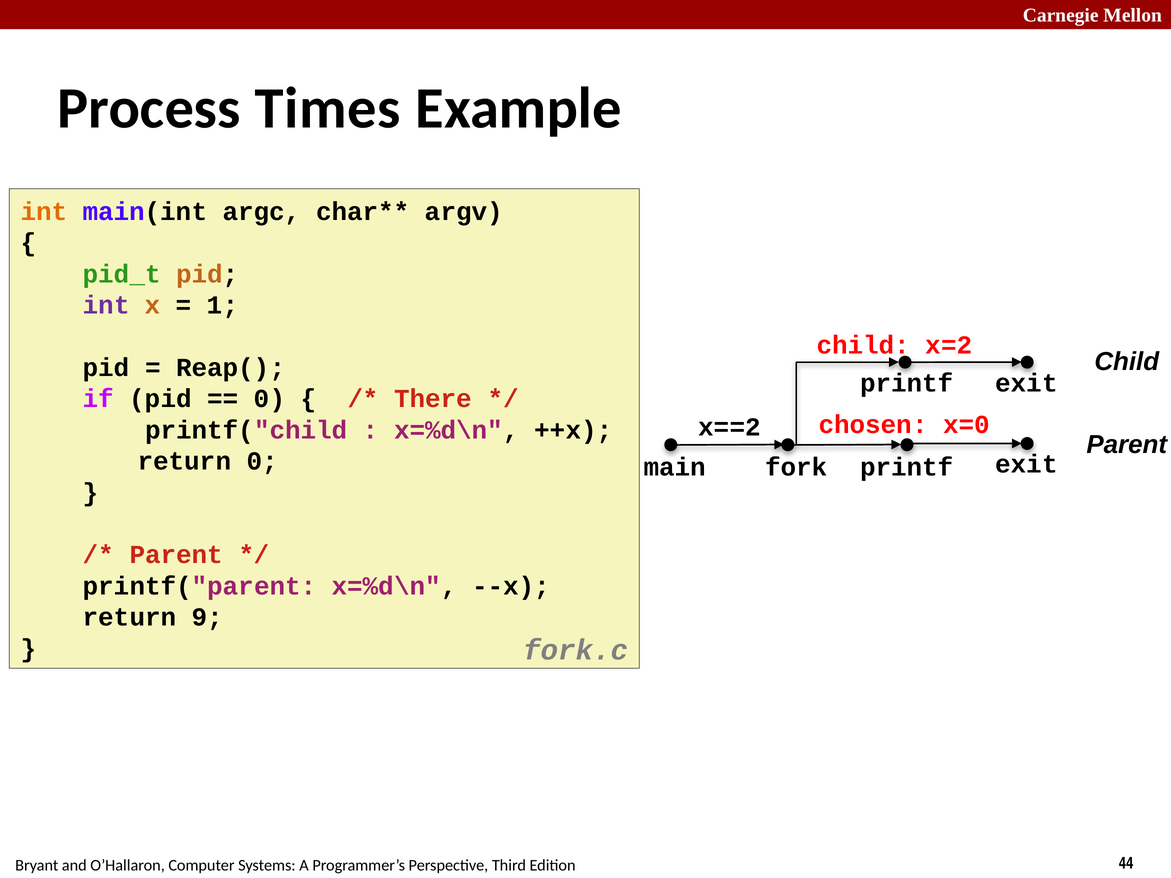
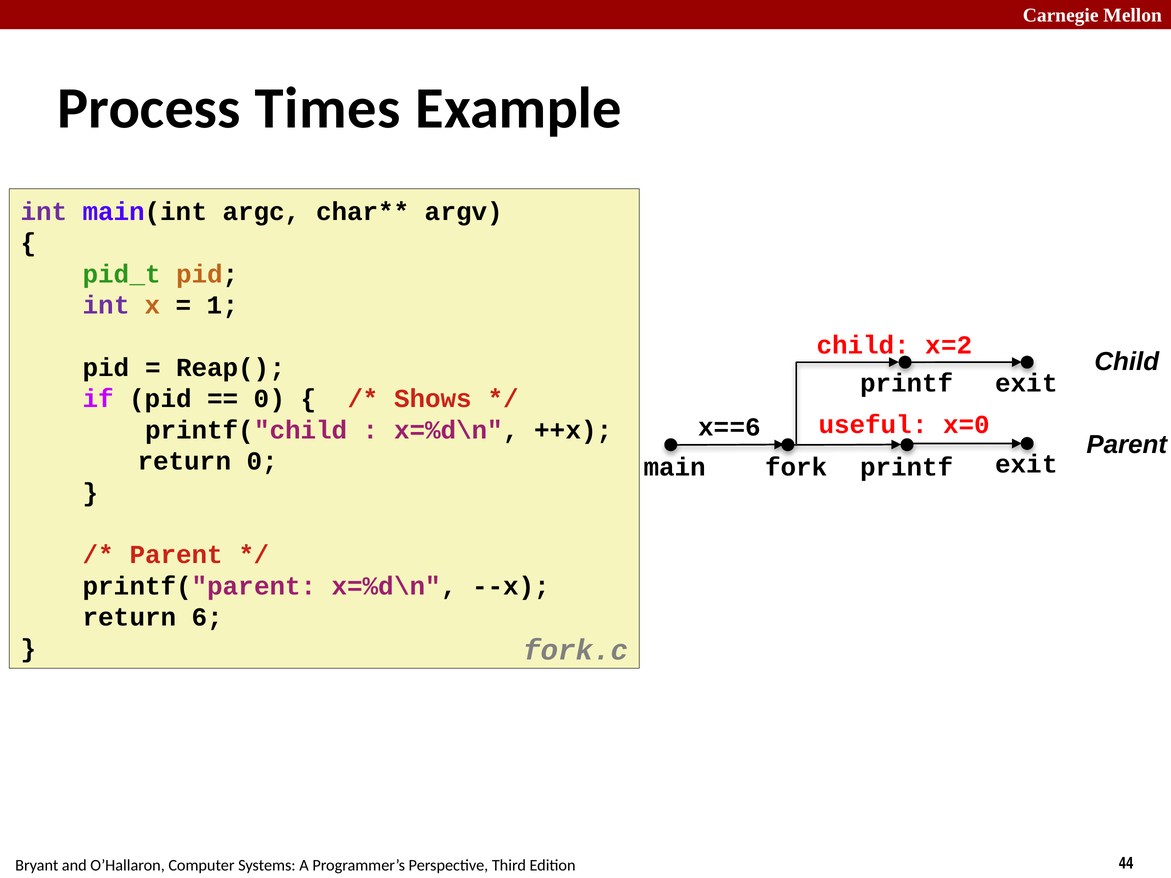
int at (44, 212) colour: orange -> purple
There: There -> Shows
chosen: chosen -> useful
x==2: x==2 -> x==6
9: 9 -> 6
